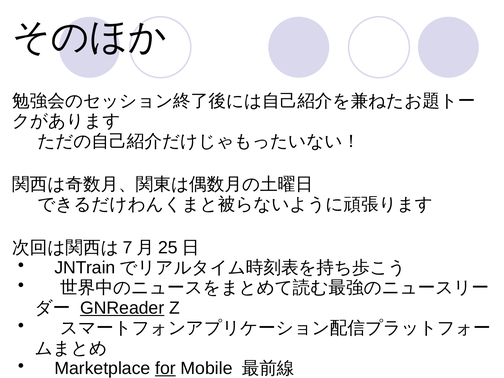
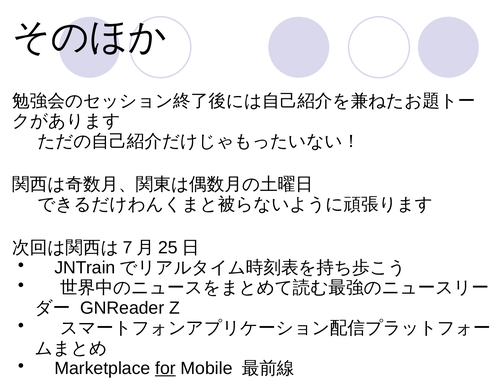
GNReader underline: present -> none
